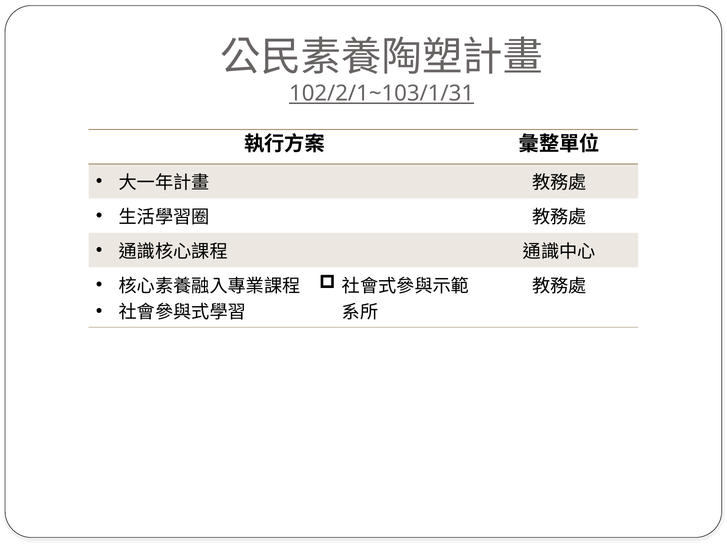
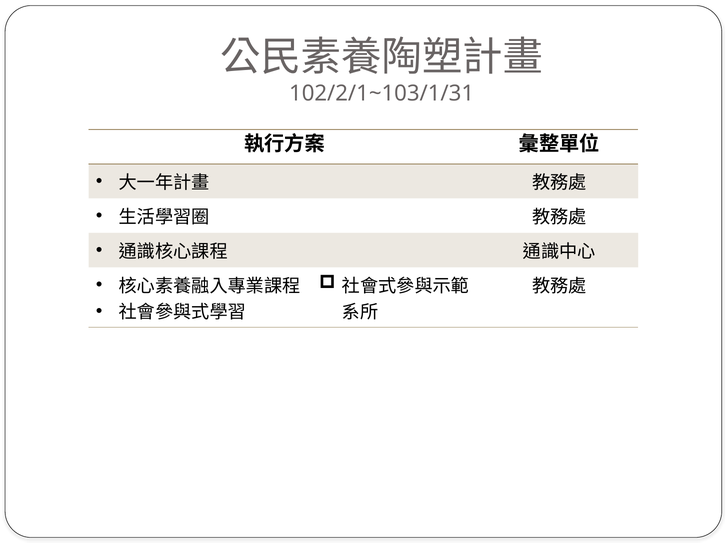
102/2/1~103/1/31 underline: present -> none
